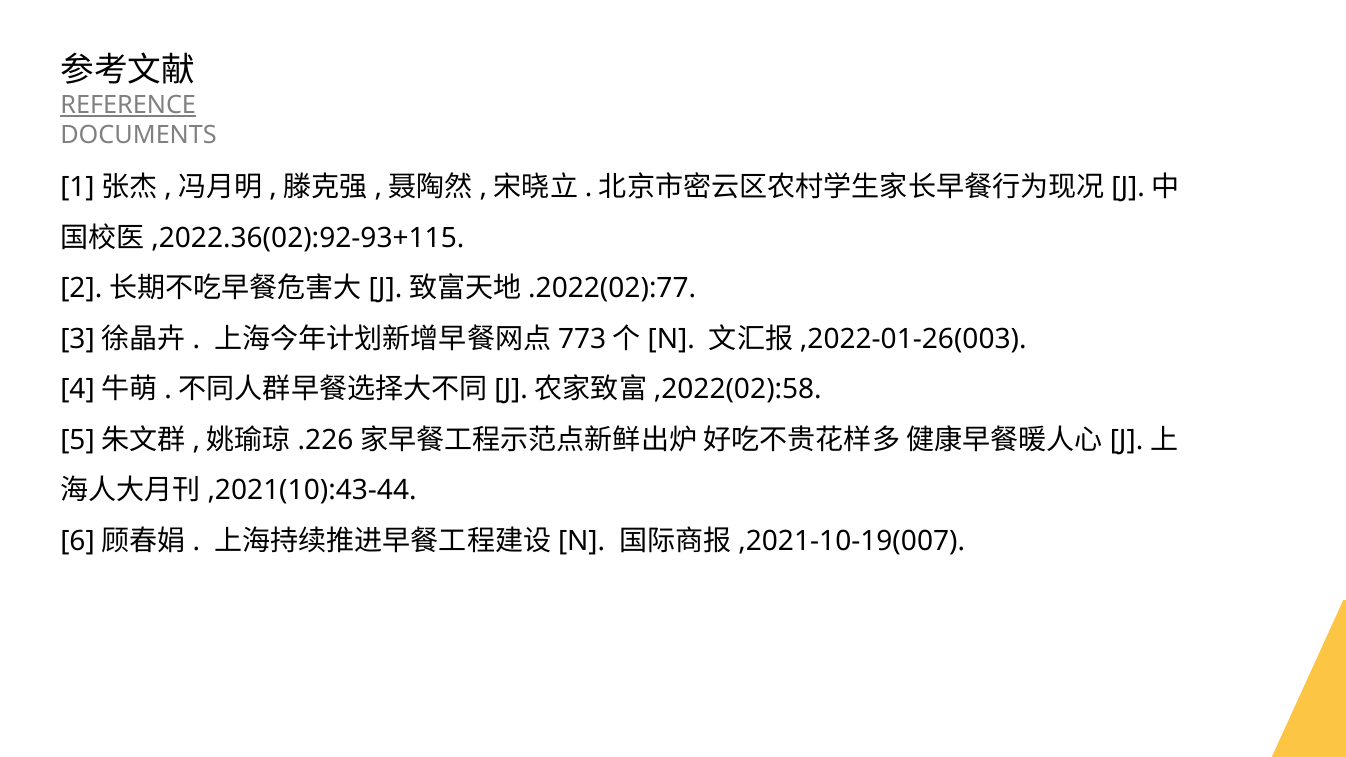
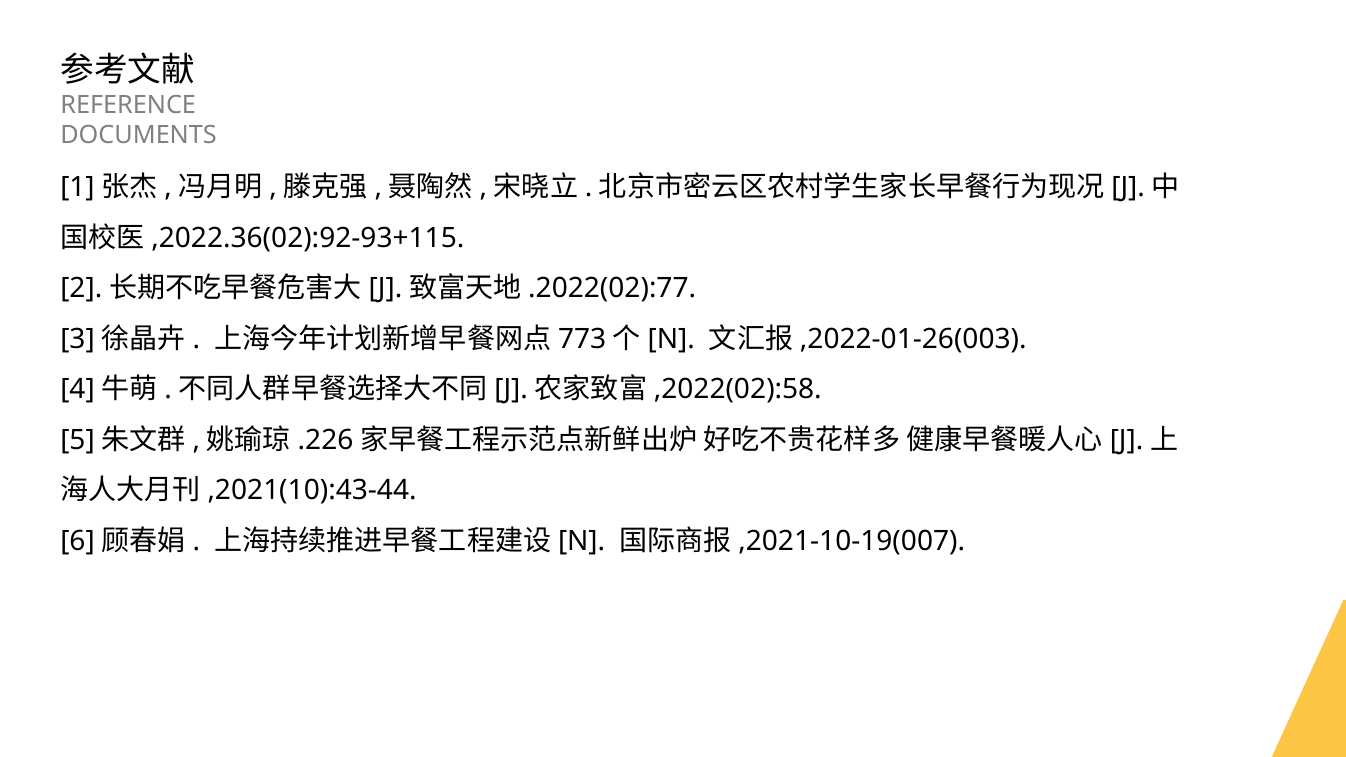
REFERENCE underline: present -> none
